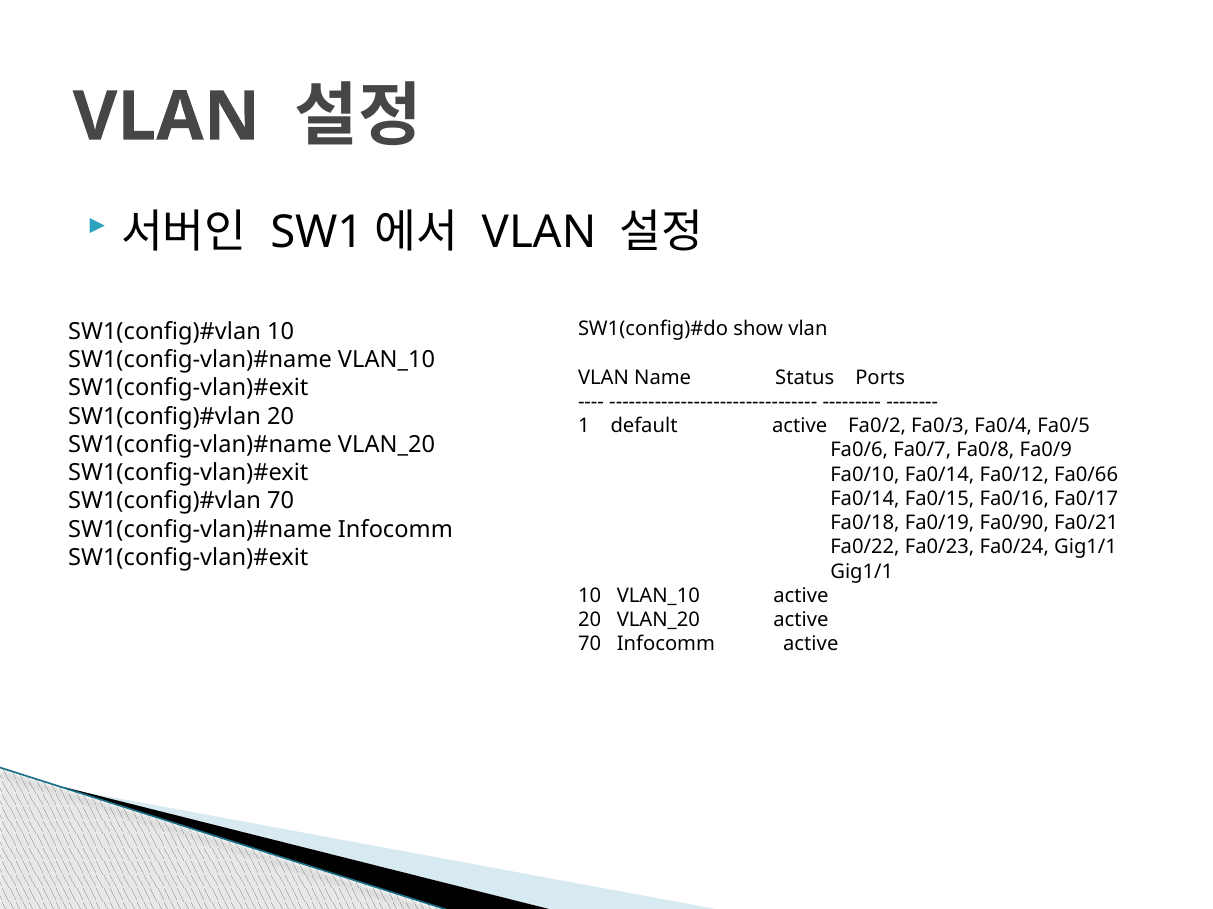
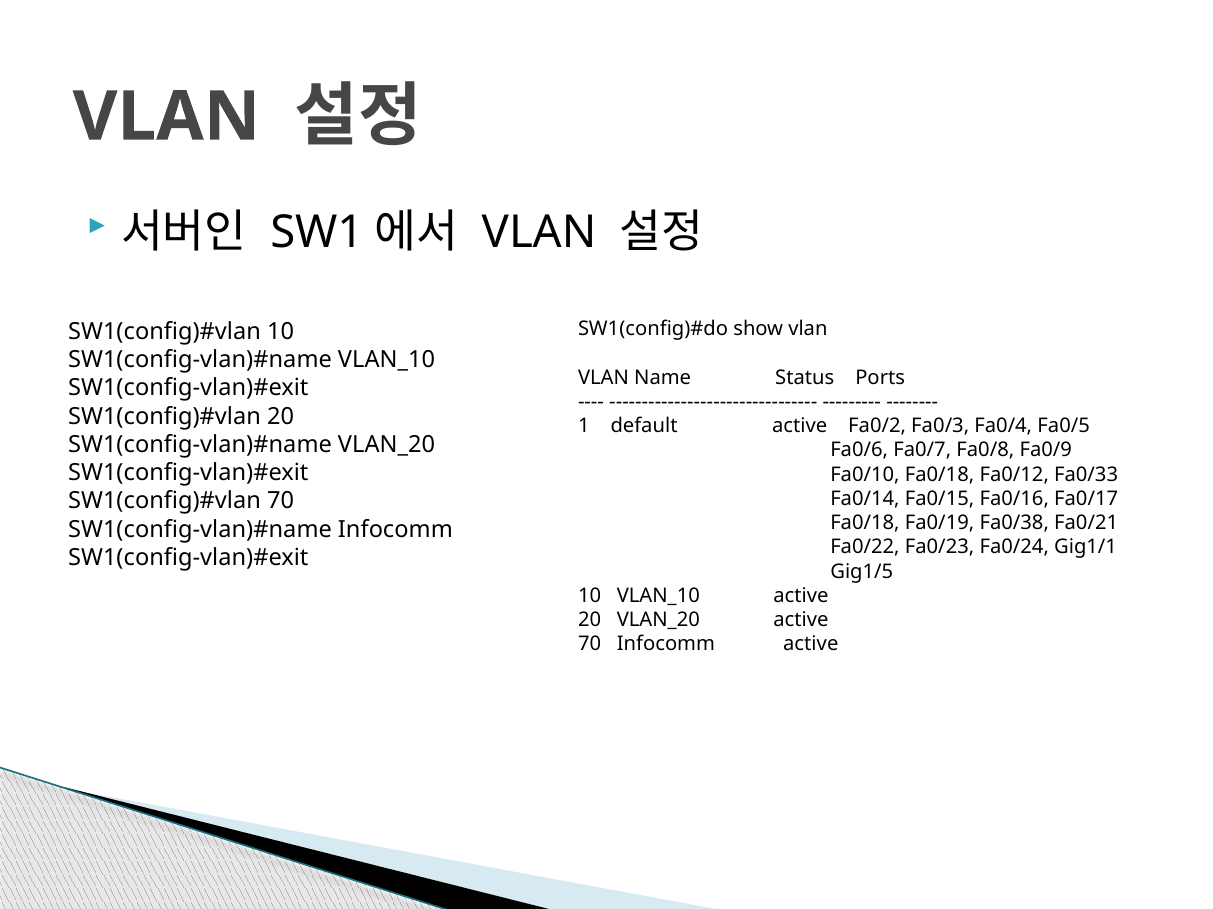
Fa0/10 Fa0/14: Fa0/14 -> Fa0/18
Fa0/66: Fa0/66 -> Fa0/33
Fa0/90: Fa0/90 -> Fa0/38
Gig1/1 at (862, 572): Gig1/1 -> Gig1/5
